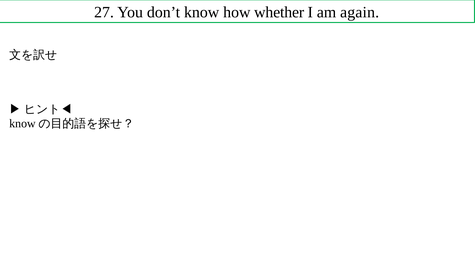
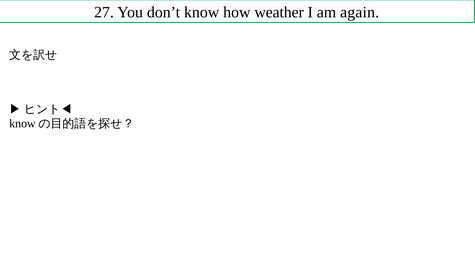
whether: whether -> weather
